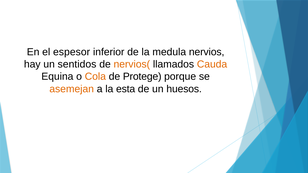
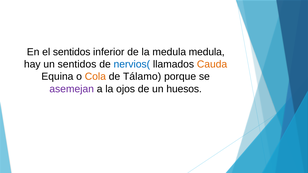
el espesor: espesor -> sentidos
medula nervios: nervios -> medula
nervios( colour: orange -> blue
Protege: Protege -> Tálamo
asemejan colour: orange -> purple
esta: esta -> ojos
